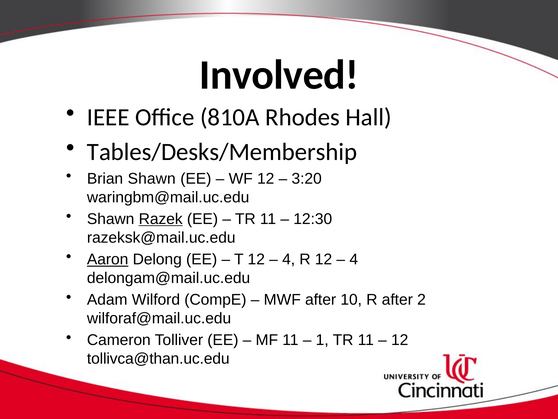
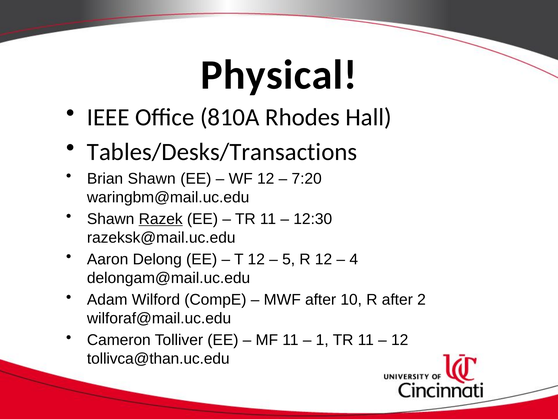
Involved: Involved -> Physical
Tables/Desks/Membership: Tables/Desks/Membership -> Tables/Desks/Transactions
3:20: 3:20 -> 7:20
Aaron underline: present -> none
4 at (289, 259): 4 -> 5
